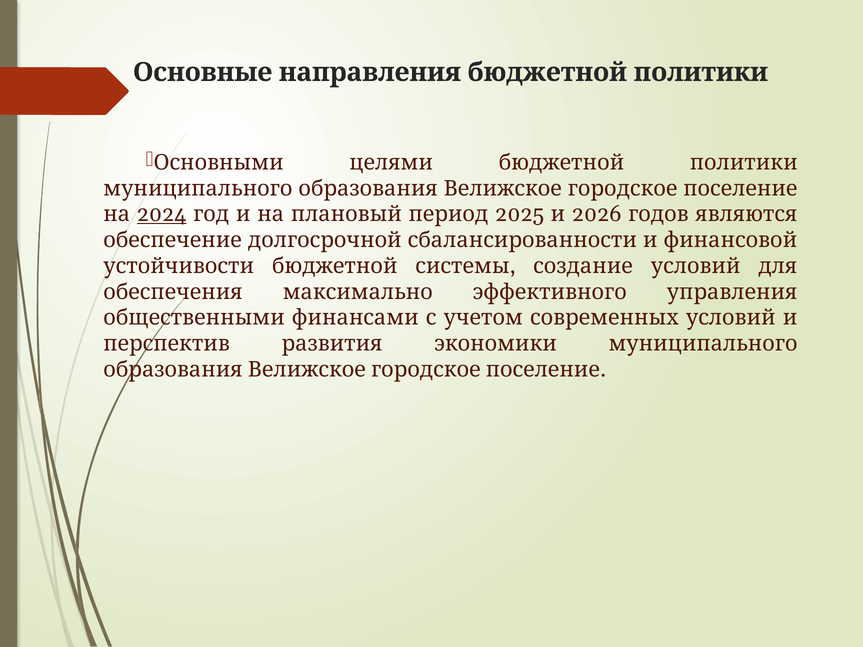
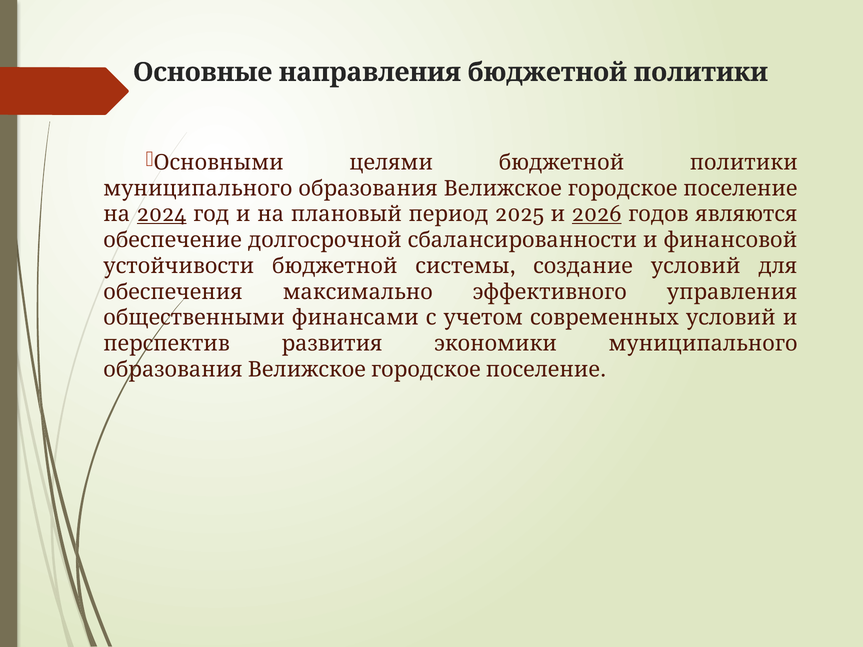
2026 underline: none -> present
